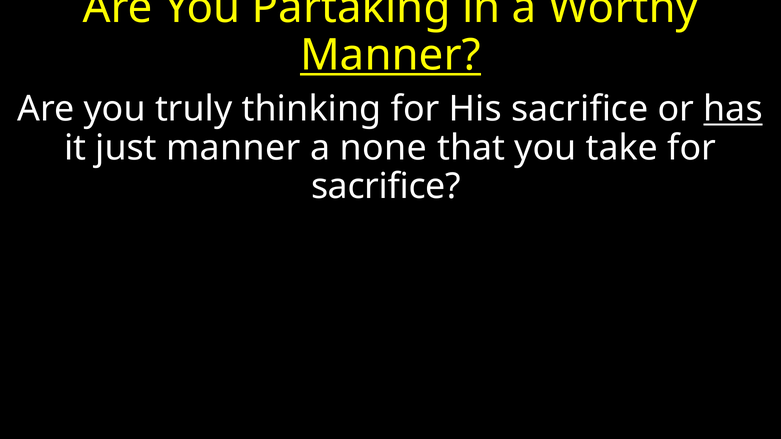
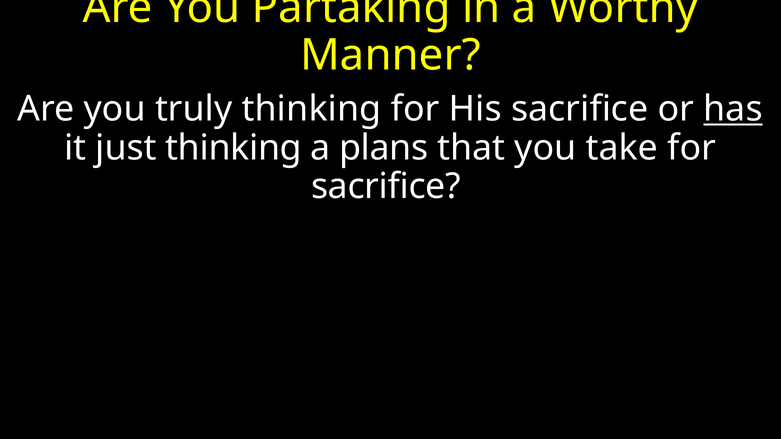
Manner at (391, 55) underline: present -> none
just manner: manner -> thinking
none: none -> plans
